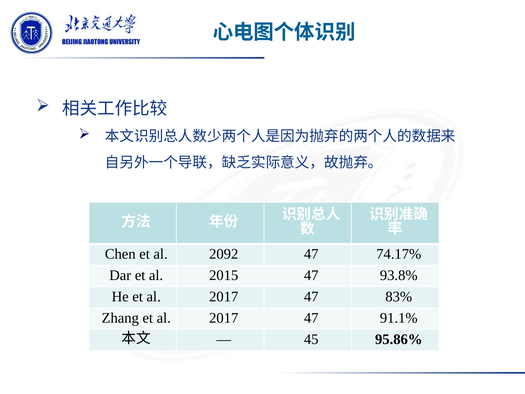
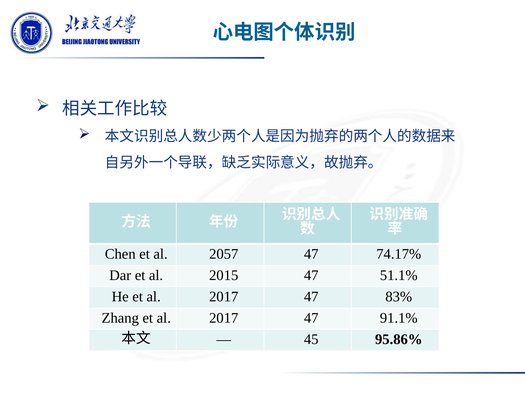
2092: 2092 -> 2057
93.8%: 93.8% -> 51.1%
